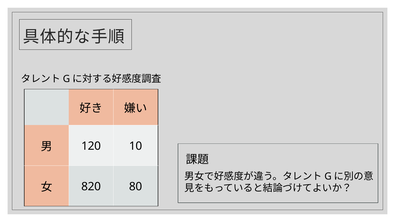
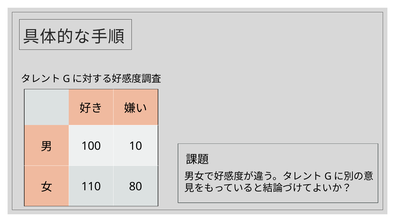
120: 120 -> 100
820: 820 -> 110
